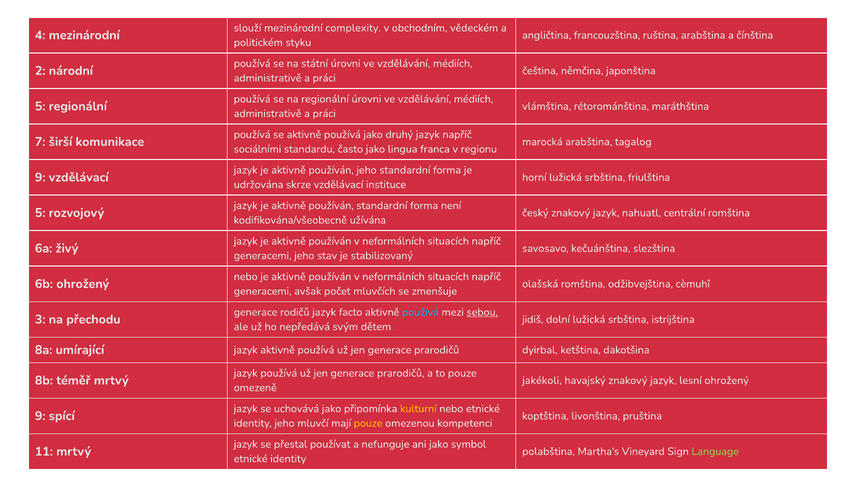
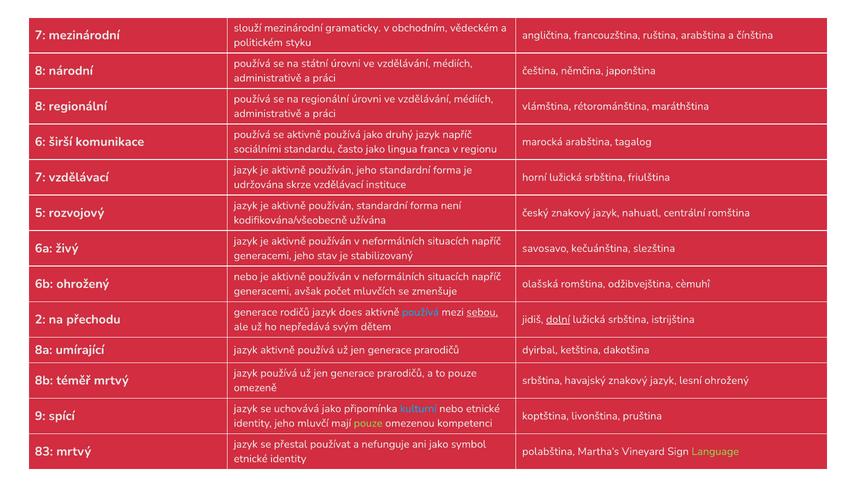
complexity: complexity -> gramaticky
4 at (40, 35): 4 -> 7
2 at (40, 71): 2 -> 8
5 at (40, 106): 5 -> 8
7: 7 -> 6
9 at (40, 177): 9 -> 7
facto: facto -> does
3: 3 -> 2
dolní underline: none -> present
jakékoli at (542, 381): jakékoli -> srbština
kulturní colour: yellow -> light blue
pouze at (368, 424) colour: yellow -> light green
11: 11 -> 83
